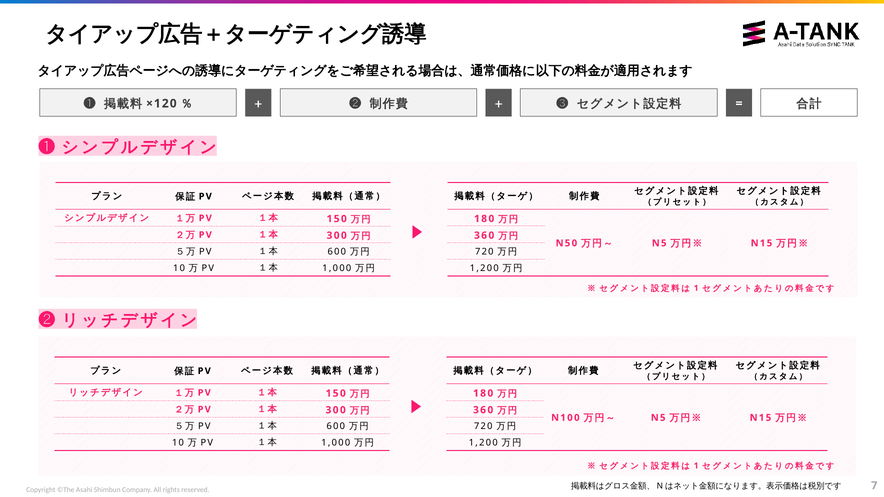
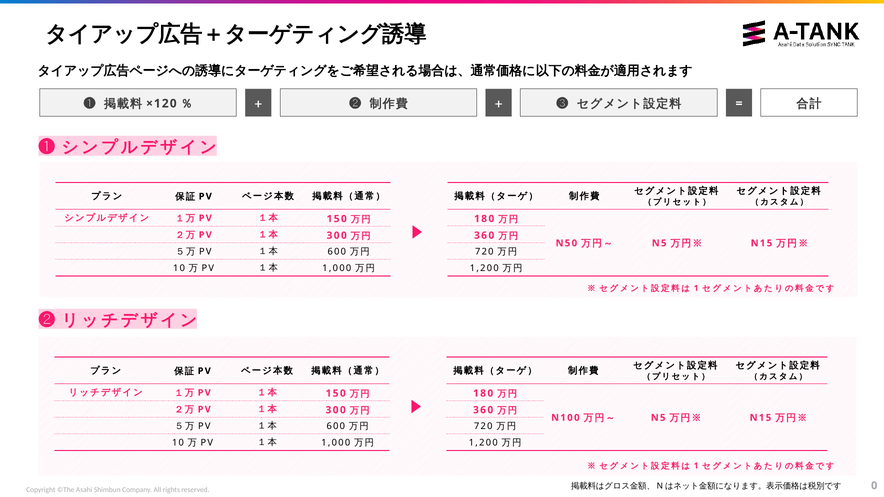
7: 7 -> 0
